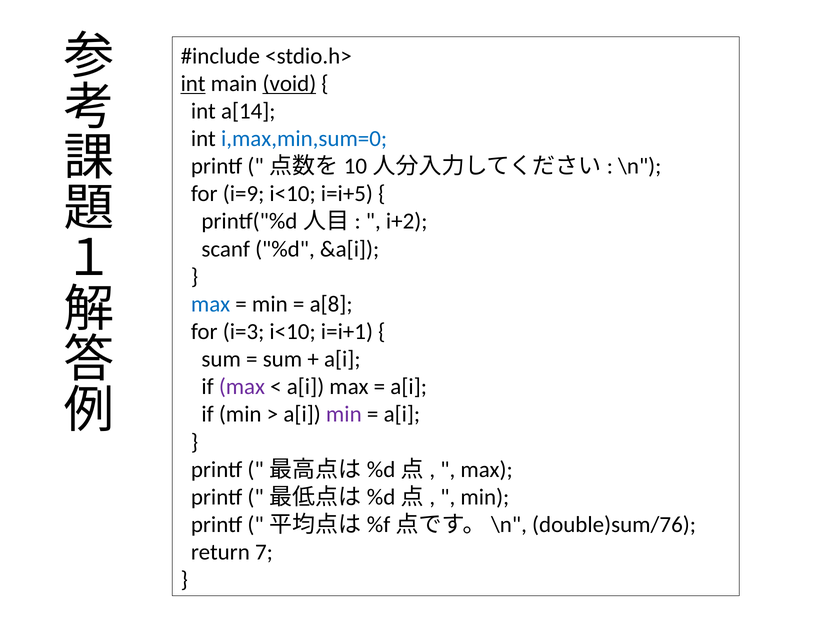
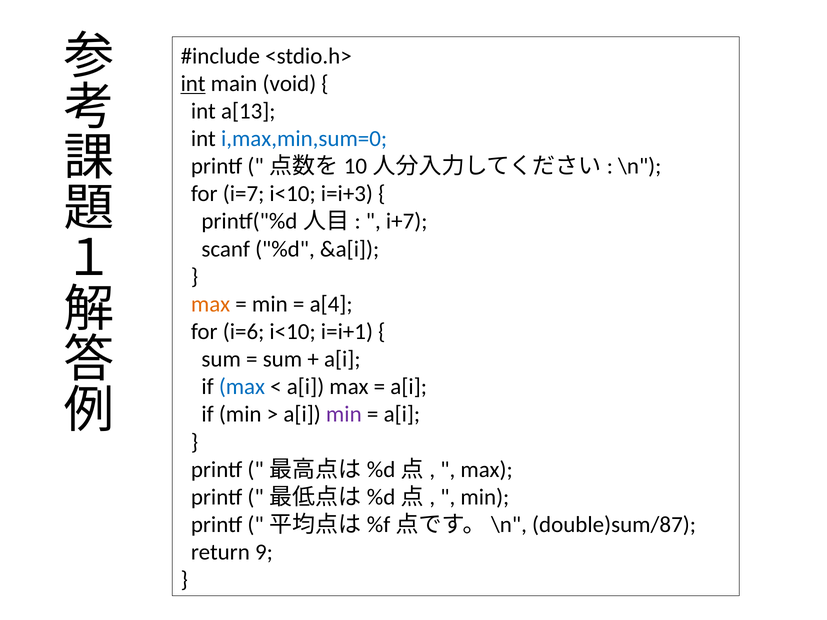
void underline: present -> none
a[14: a[14 -> a[13
i=9: i=9 -> i=7
i=i+5: i=i+5 -> i=i+3
i+2: i+2 -> i+7
max at (211, 304) colour: blue -> orange
a[8: a[8 -> a[4
i=3: i=3 -> i=6
max at (242, 387) colour: purple -> blue
double)sum/76: double)sum/76 -> double)sum/87
7: 7 -> 9
